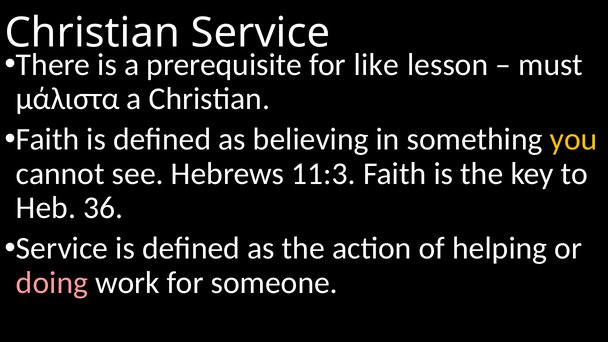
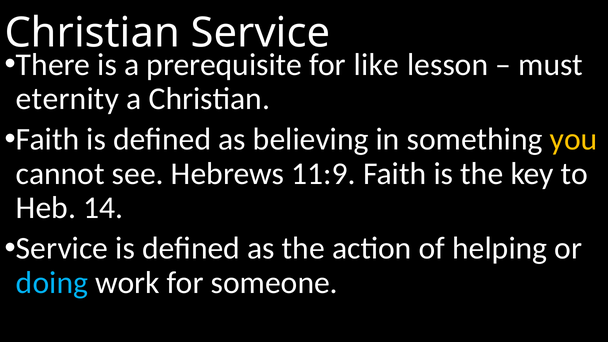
μάλιστα: μάλιστα -> eternity
11:3: 11:3 -> 11:9
36: 36 -> 14
doing colour: pink -> light blue
